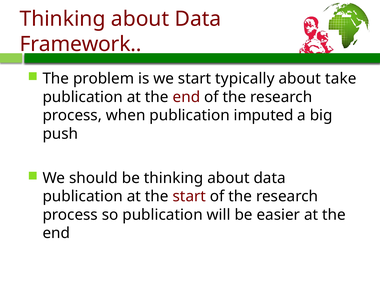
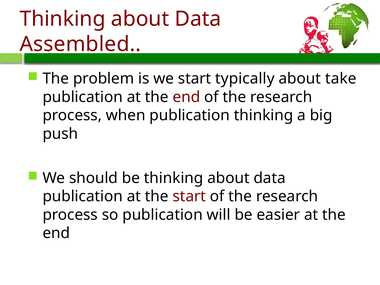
Framework: Framework -> Assembled
publication imputed: imputed -> thinking
